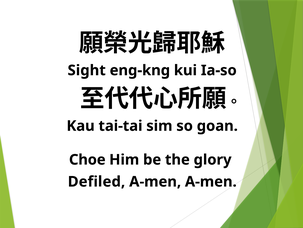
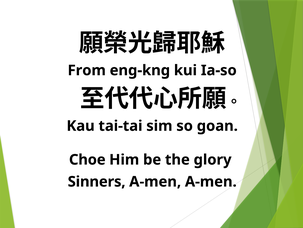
Sight: Sight -> From
Defiled: Defiled -> Sinners
